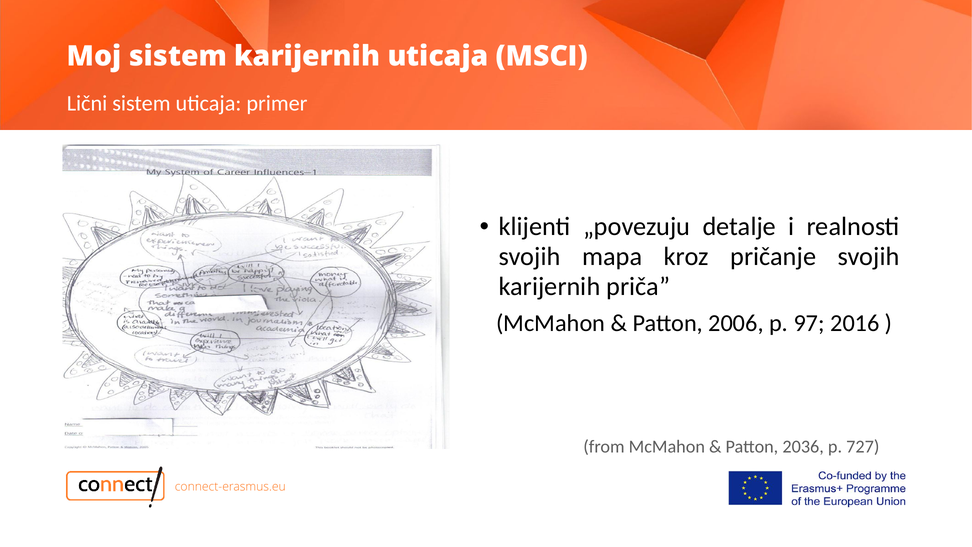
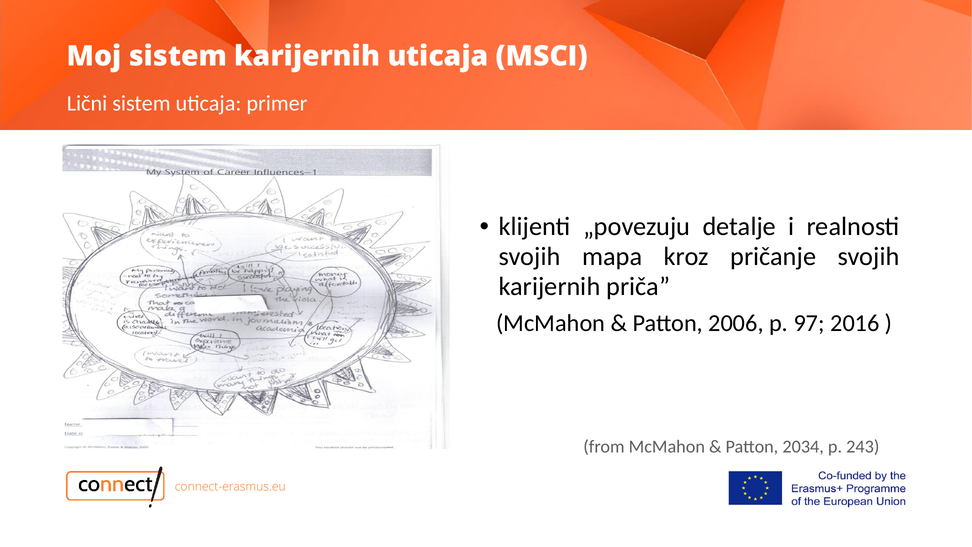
2036: 2036 -> 2034
727: 727 -> 243
